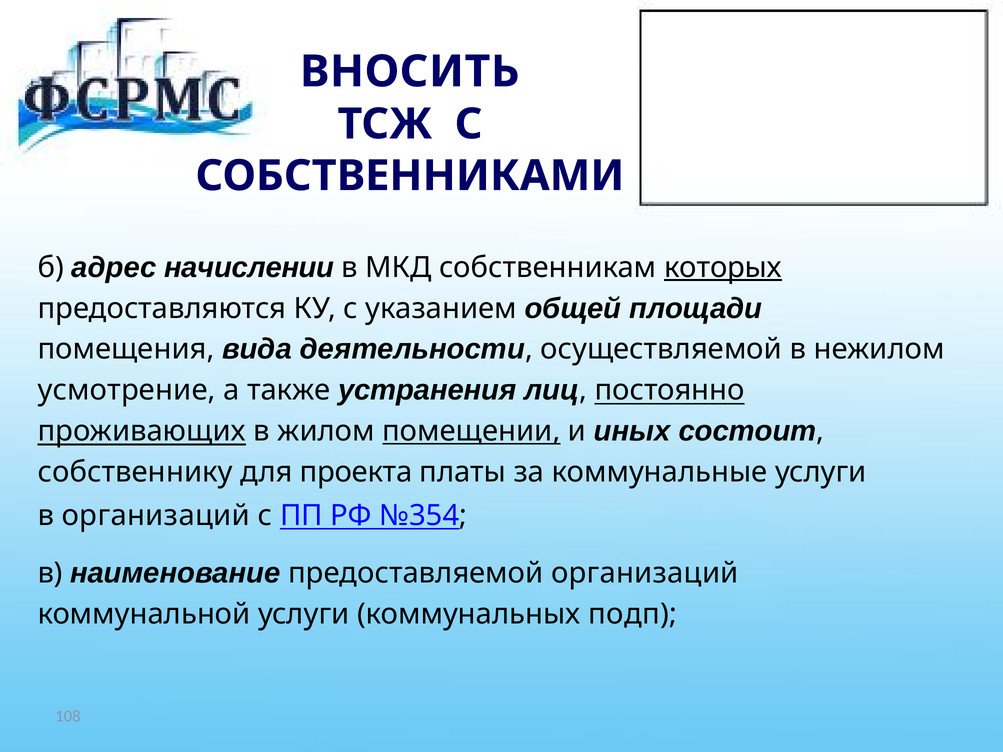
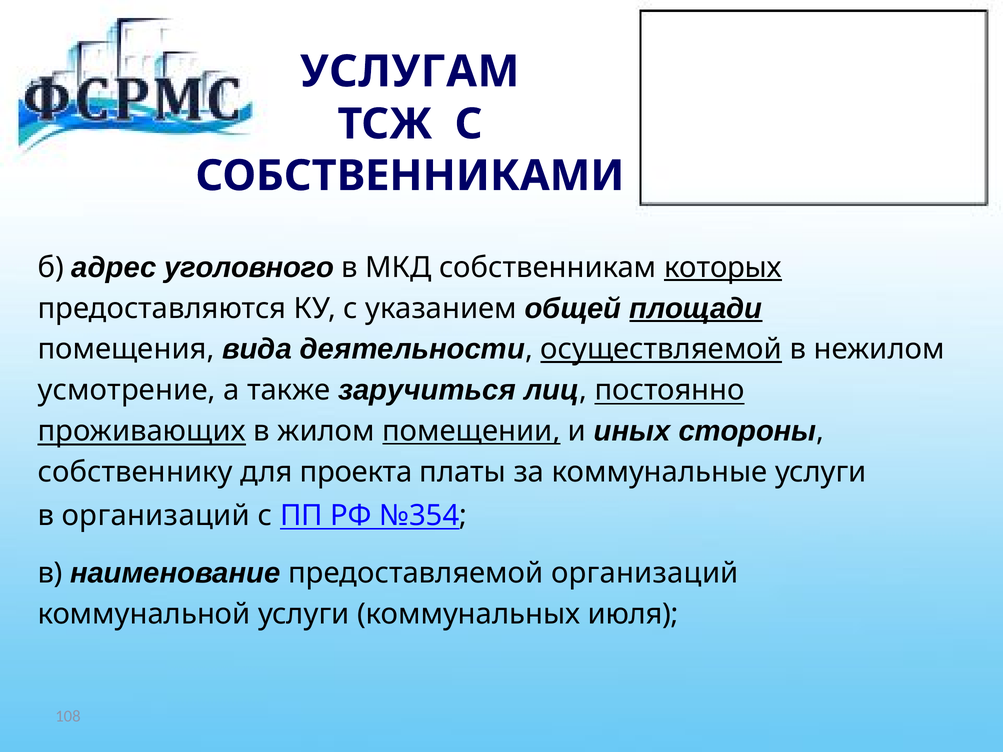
ВНОСИТЬ: ВНОСИТЬ -> УСЛУГАМ
начислении: начислении -> уголовного
площади underline: none -> present
осуществляемой underline: none -> present
устранения: устранения -> заручиться
состоит: состоит -> стороны
подп: подп -> июля
